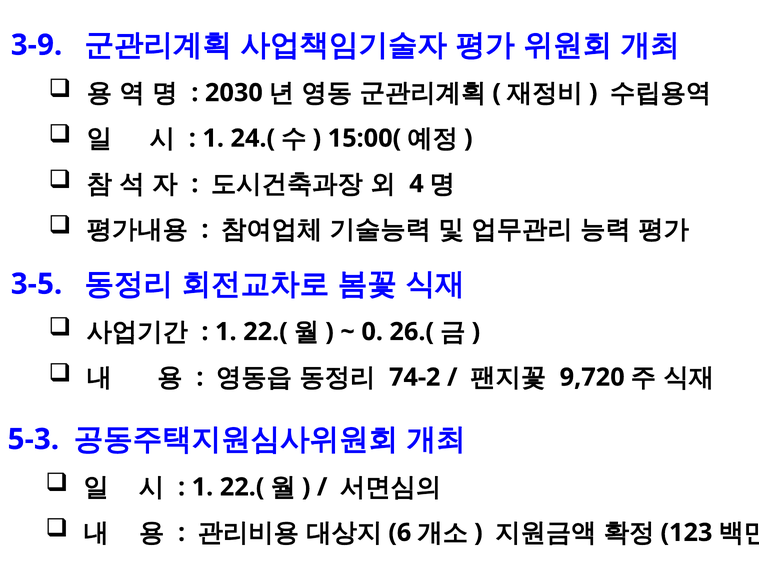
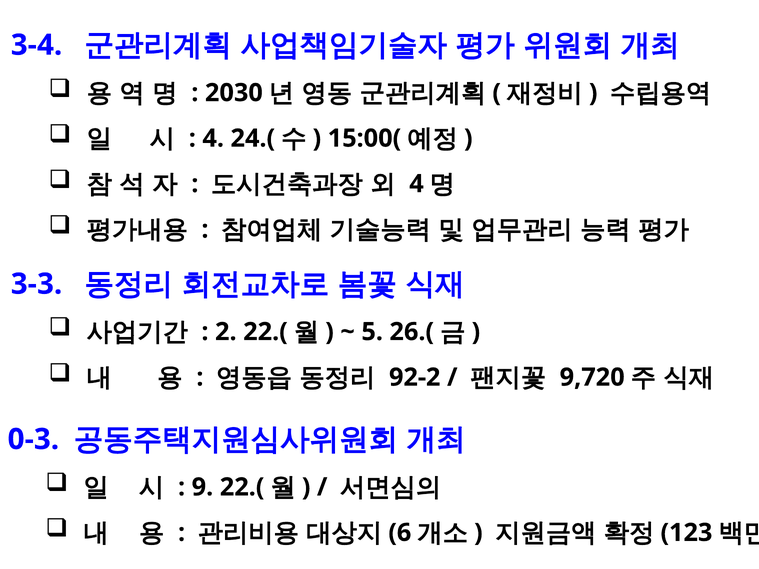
3-9: 3-9 -> 3-4
1 at (213, 138): 1 -> 4
3-5: 3-5 -> 3-3
1 at (226, 332): 1 -> 2
0: 0 -> 5
74-2: 74-2 -> 92-2
5-3: 5-3 -> 0-3
1 at (202, 487): 1 -> 9
